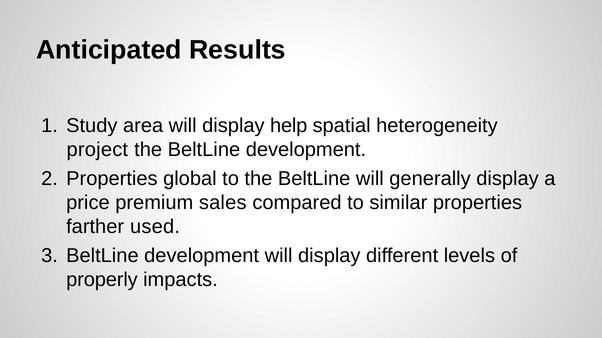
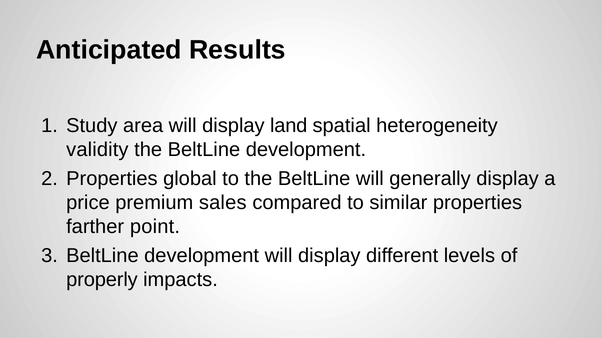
help: help -> land
project: project -> validity
used: used -> point
